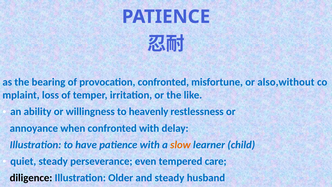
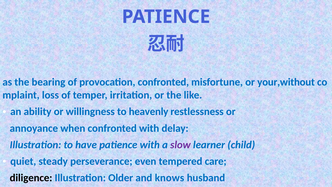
also,without: also,without -> your,without
slow colour: orange -> purple
and steady: steady -> knows
